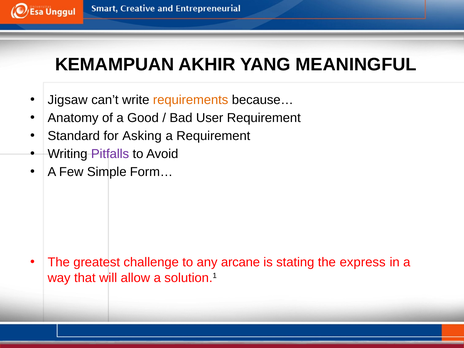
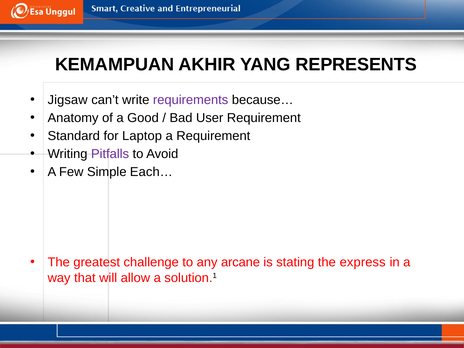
MEANINGFUL: MEANINGFUL -> REPRESENTS
requirements colour: orange -> purple
Asking: Asking -> Laptop
Form…: Form… -> Each…
